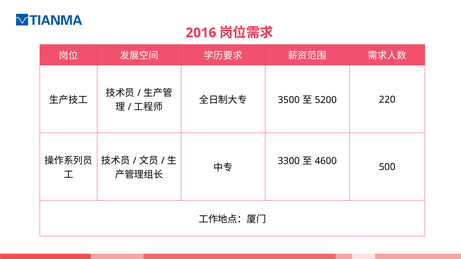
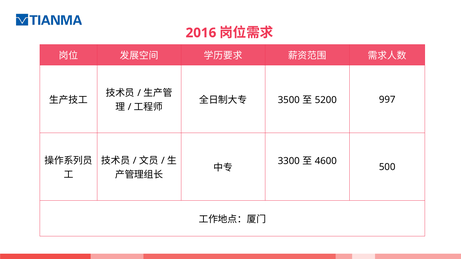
220: 220 -> 997
